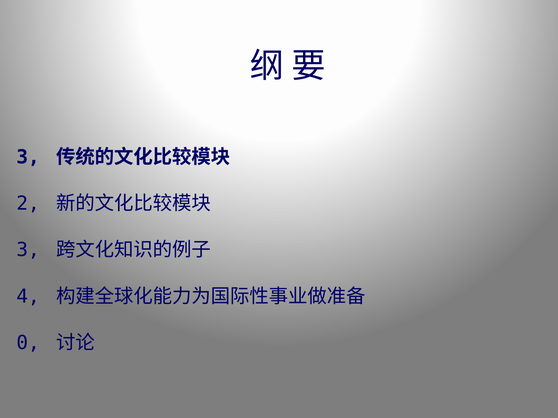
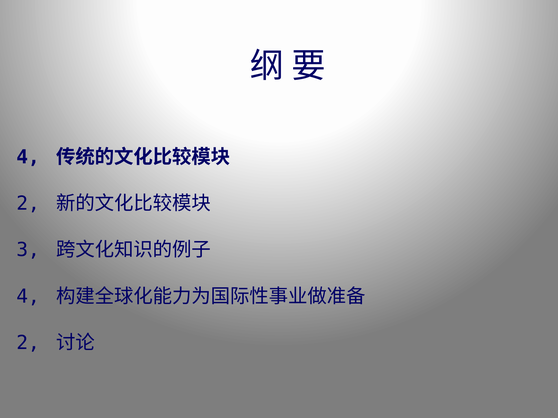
3 at (28, 157): 3 -> 4
0 at (28, 343): 0 -> 2
